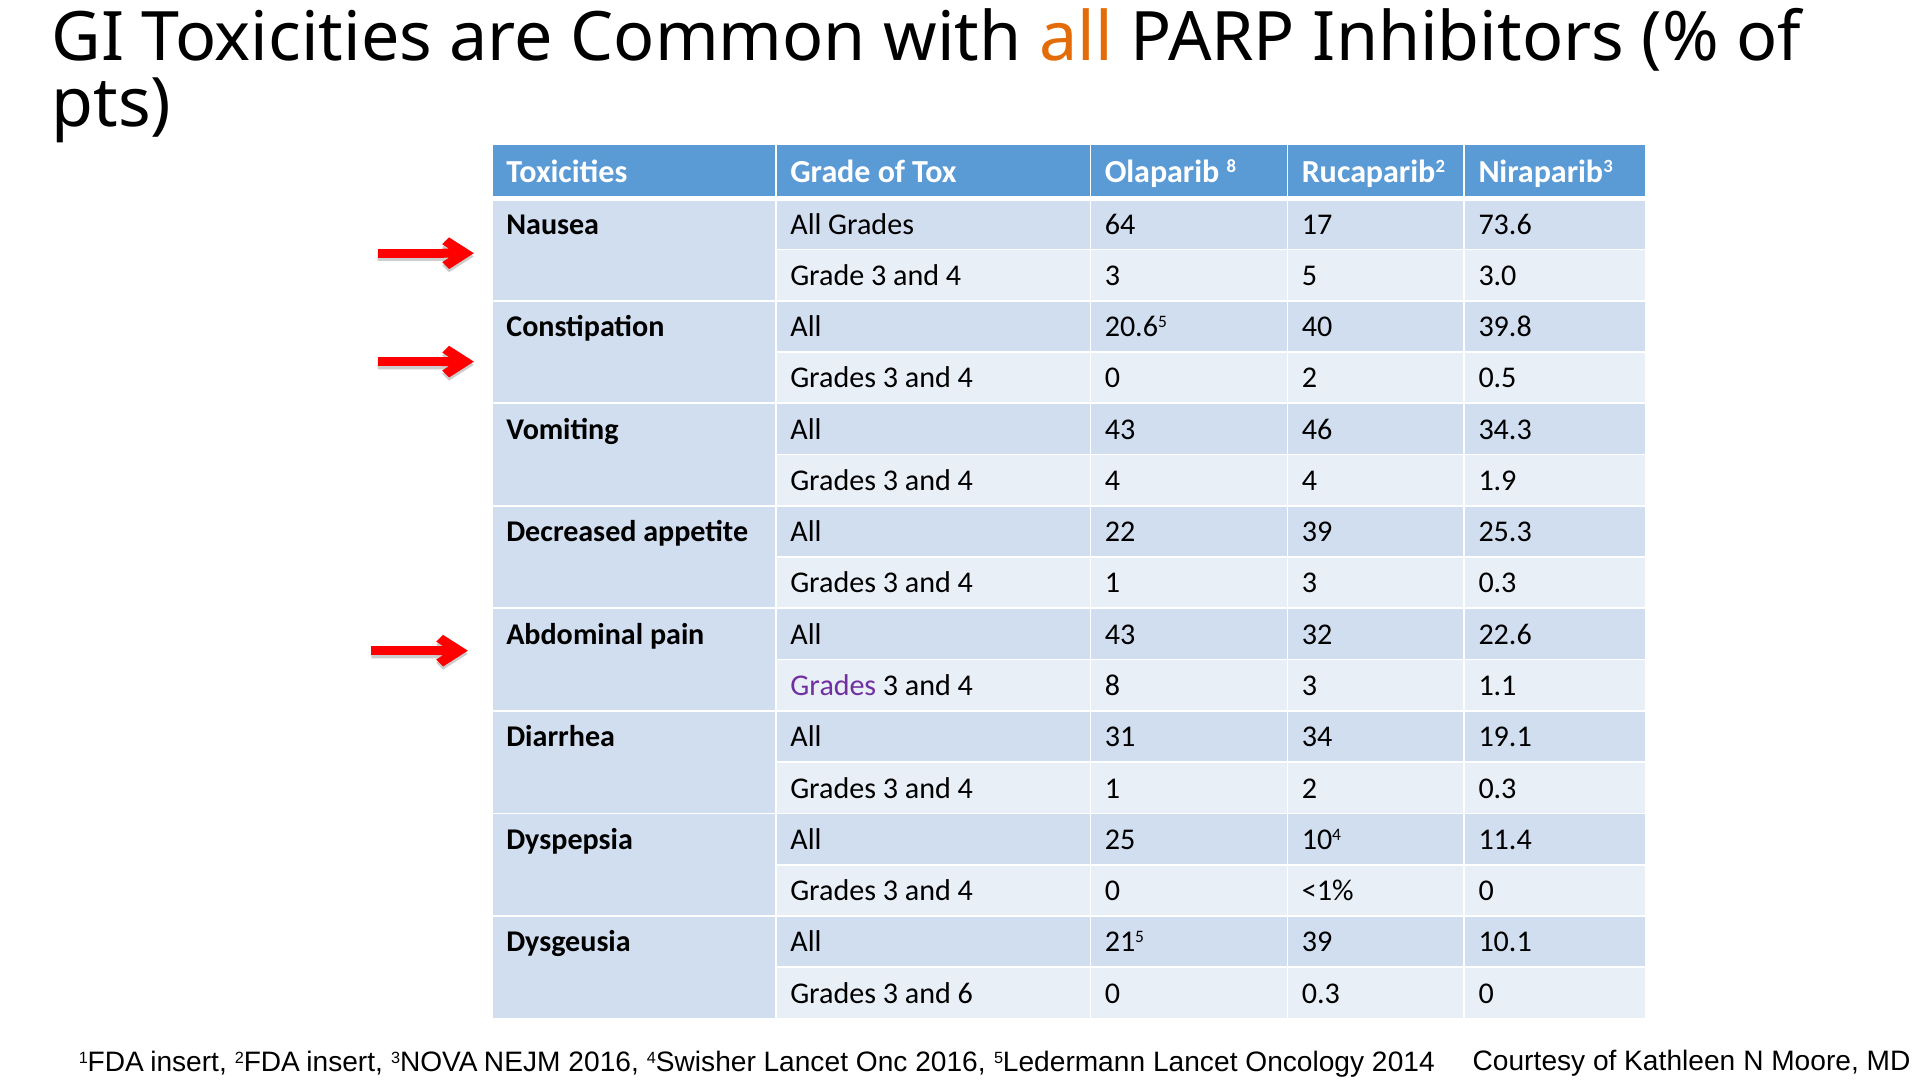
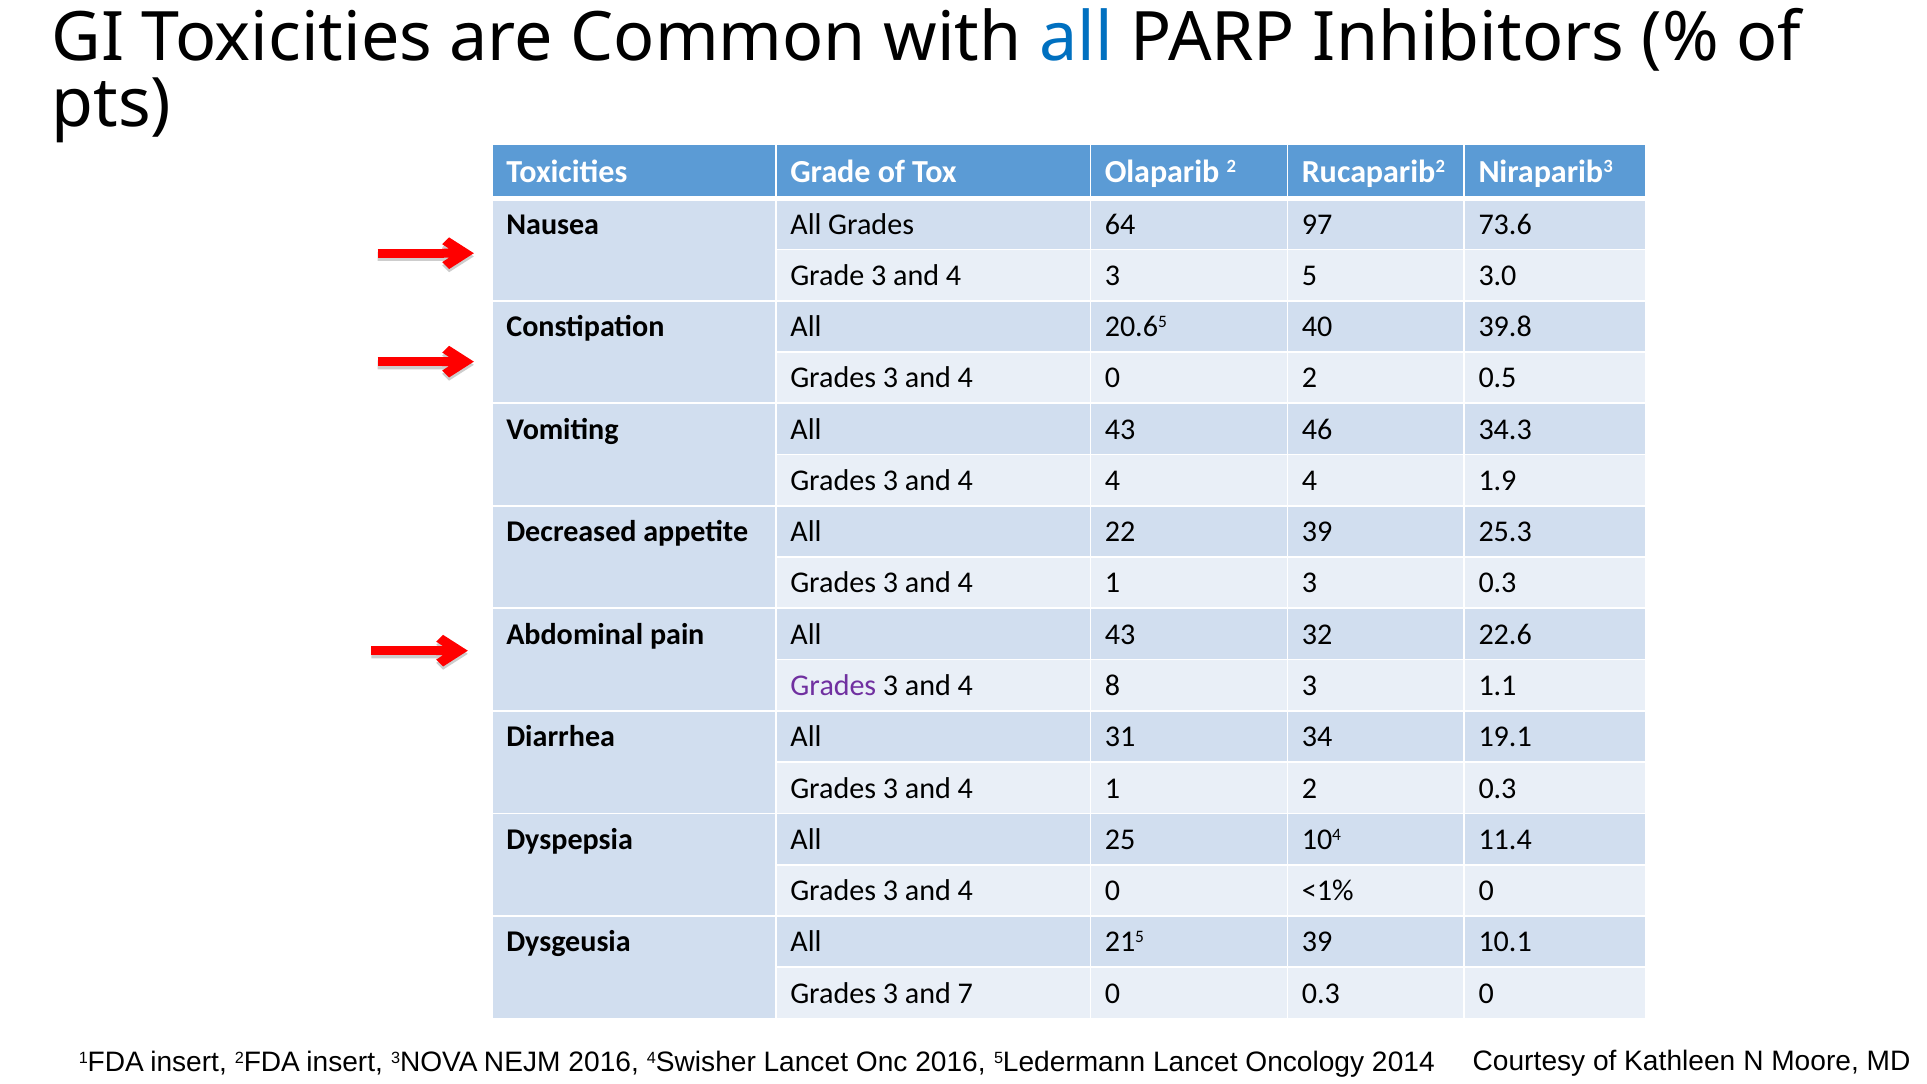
all at (1076, 38) colour: orange -> blue
Olaparib 8: 8 -> 2
17: 17 -> 97
6: 6 -> 7
